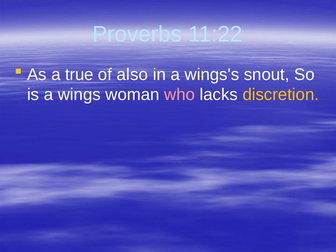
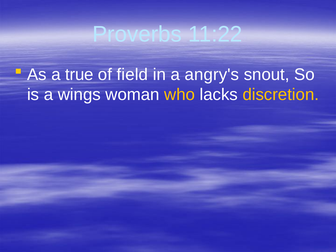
also: also -> field
wings's: wings's -> angry's
who colour: pink -> yellow
